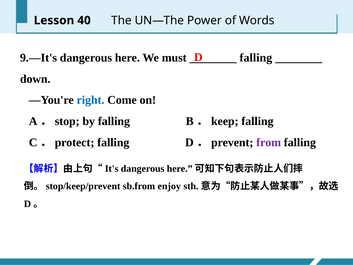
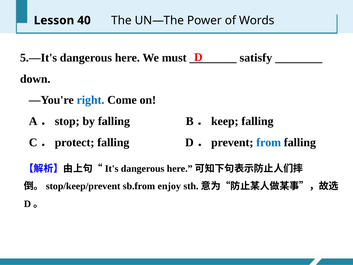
9.—It's: 9.—It's -> 5.—It's
falling at (256, 58): falling -> satisfy
from colour: purple -> blue
